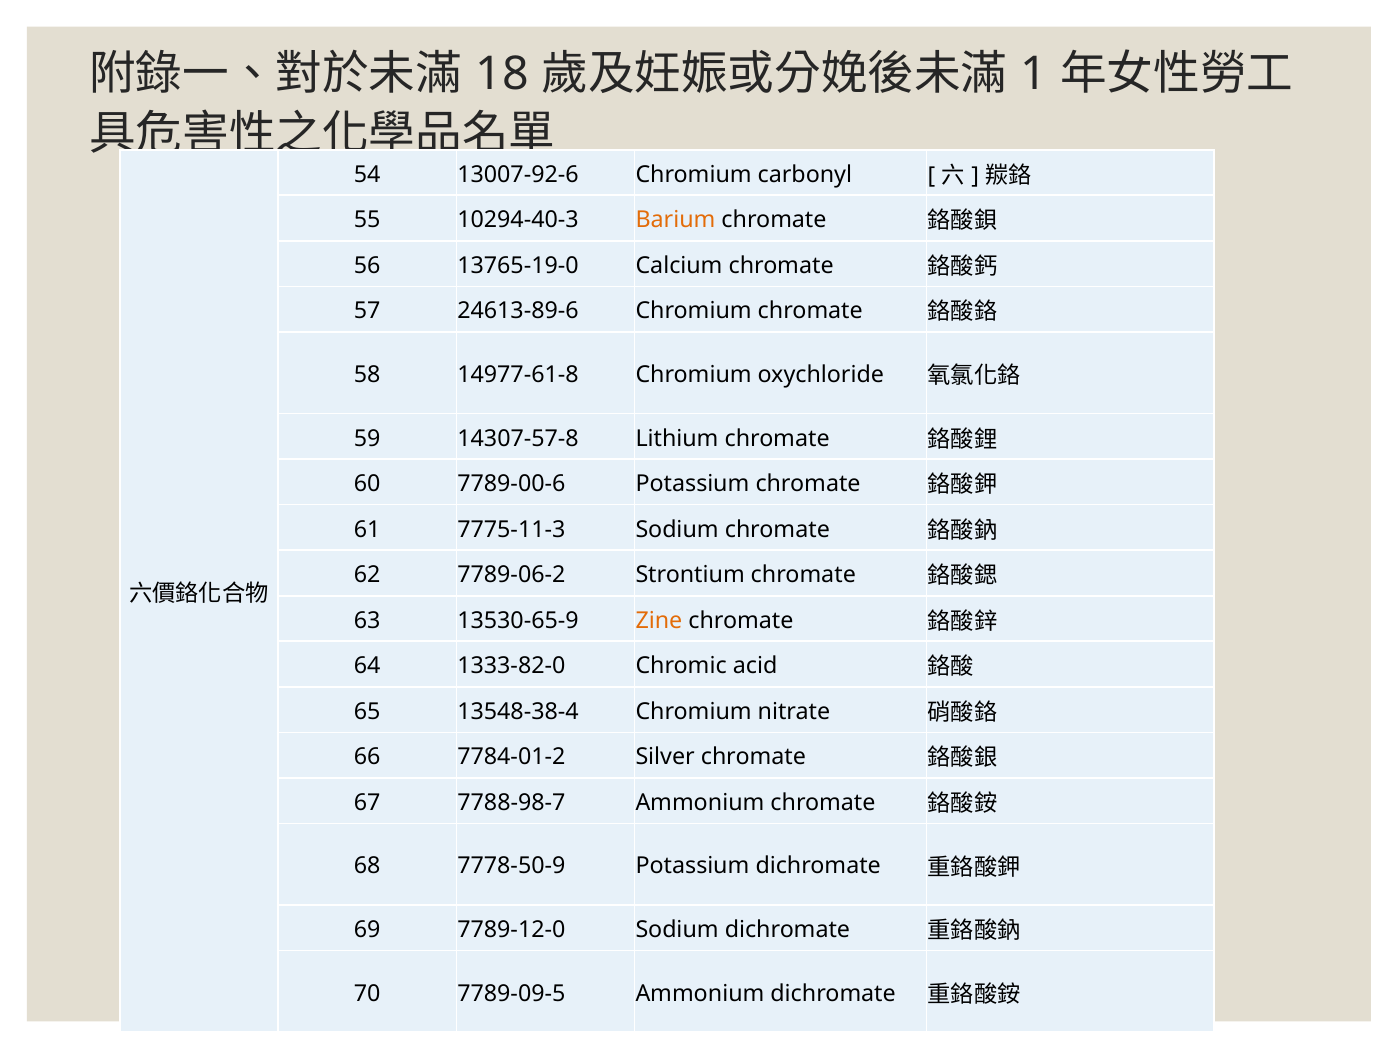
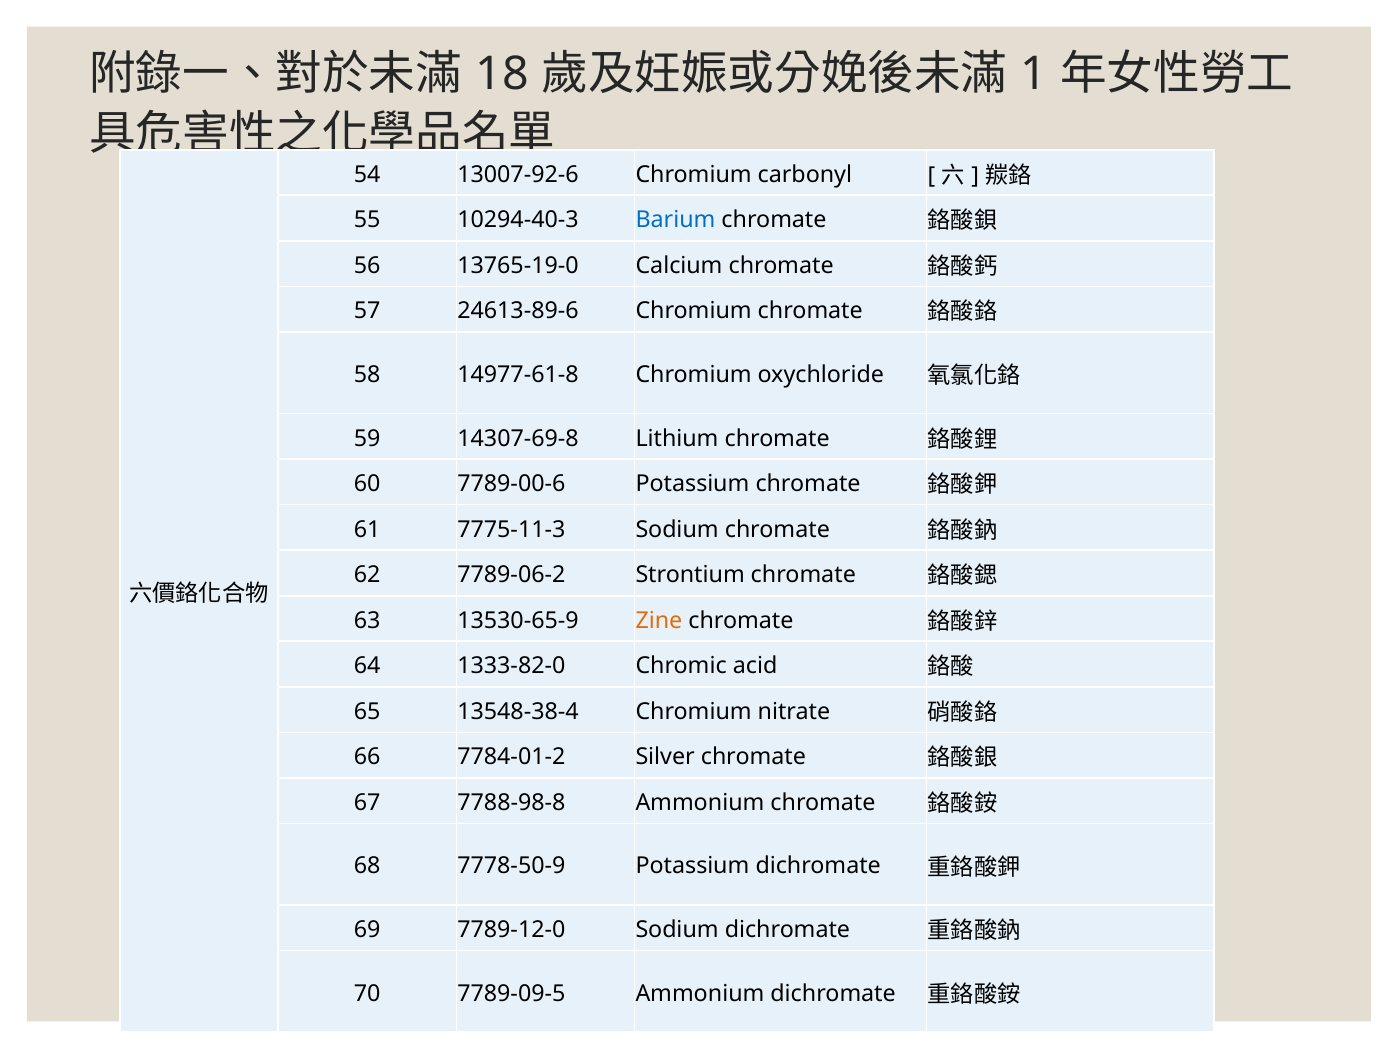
Barium colour: orange -> blue
14307-57-8: 14307-57-8 -> 14307-69-8
7788-98-7: 7788-98-7 -> 7788-98-8
